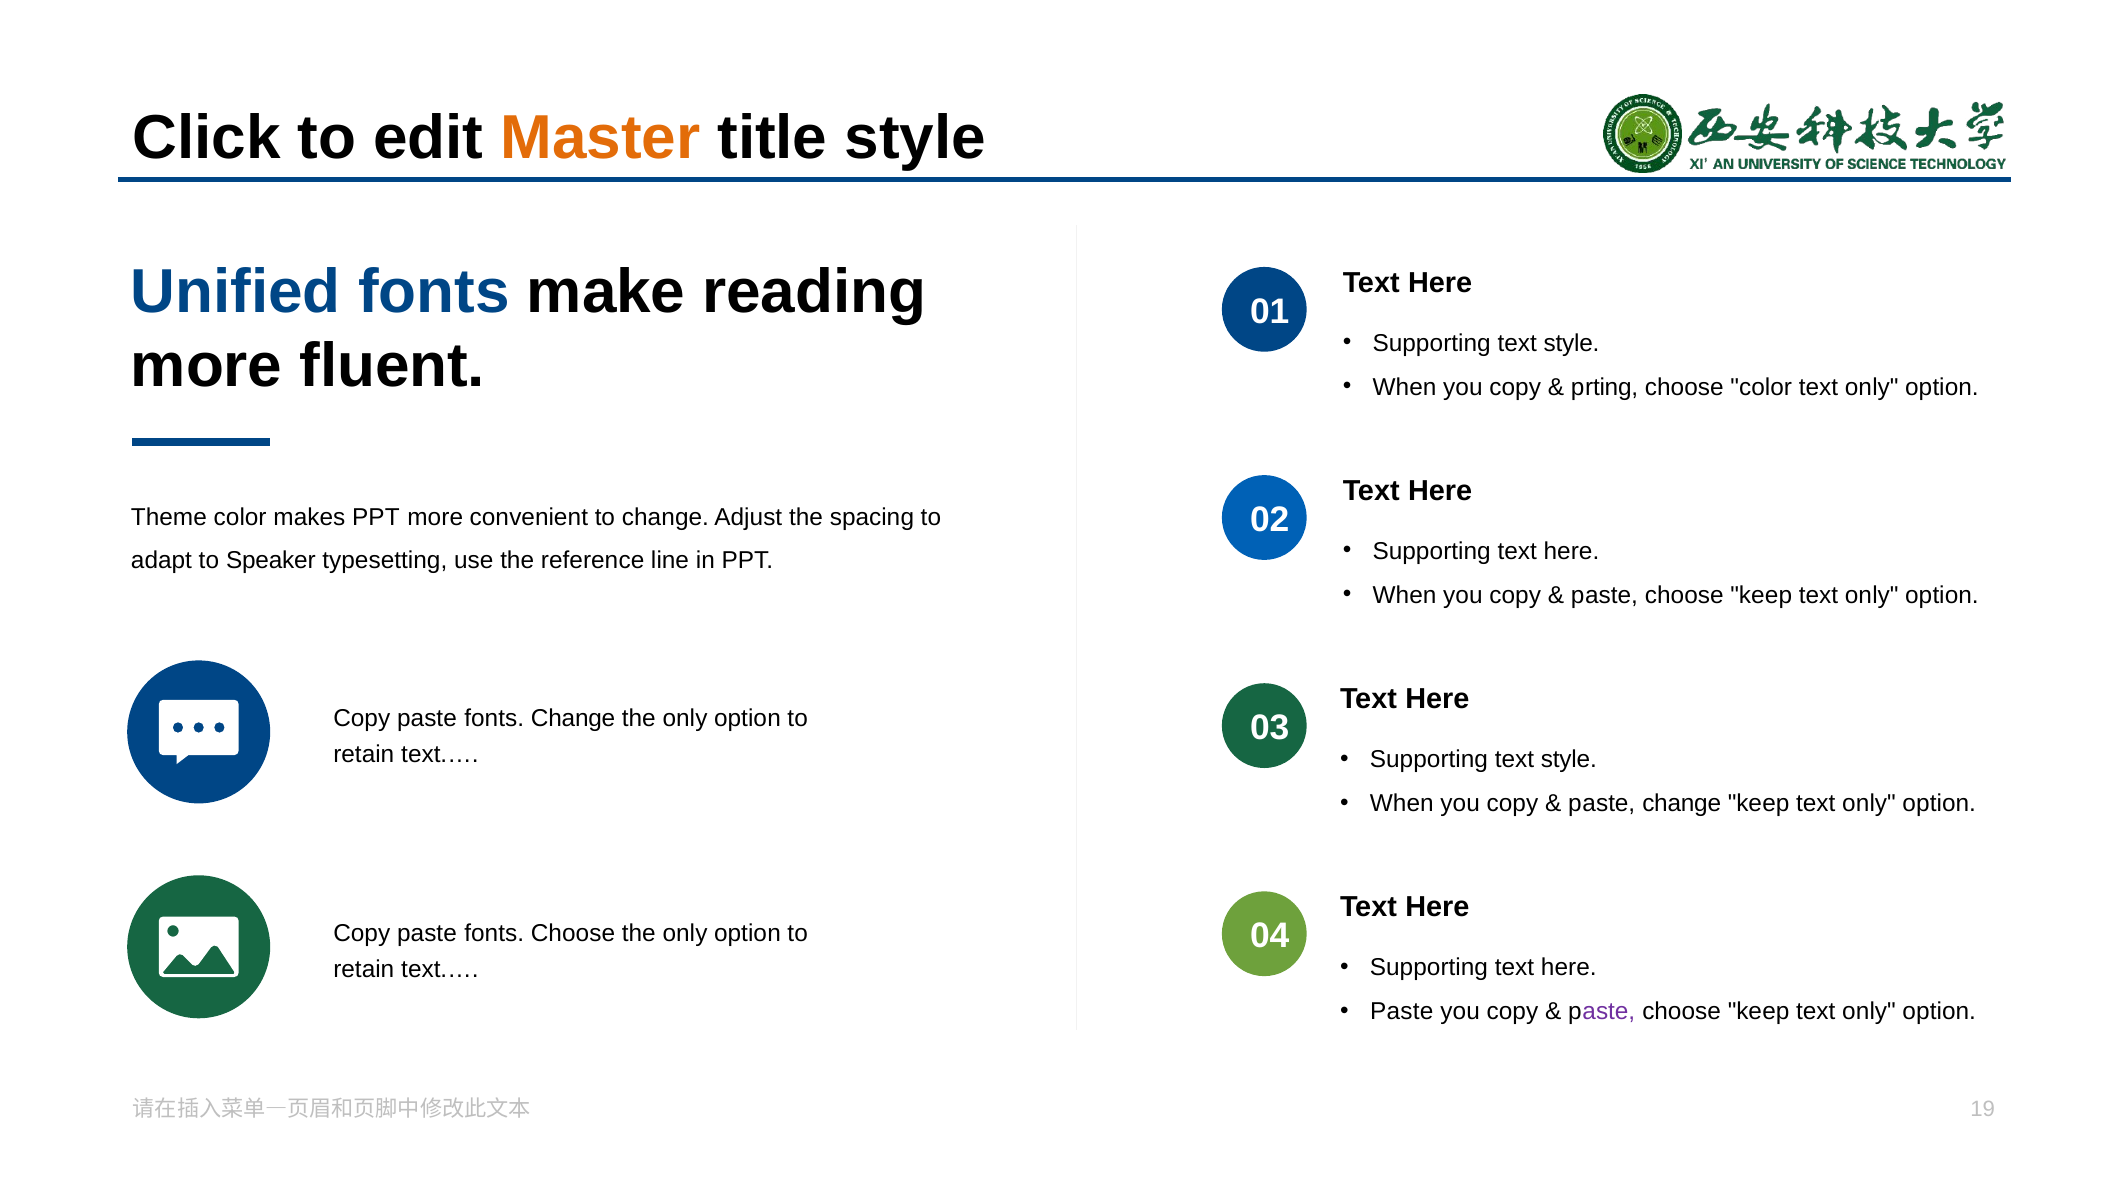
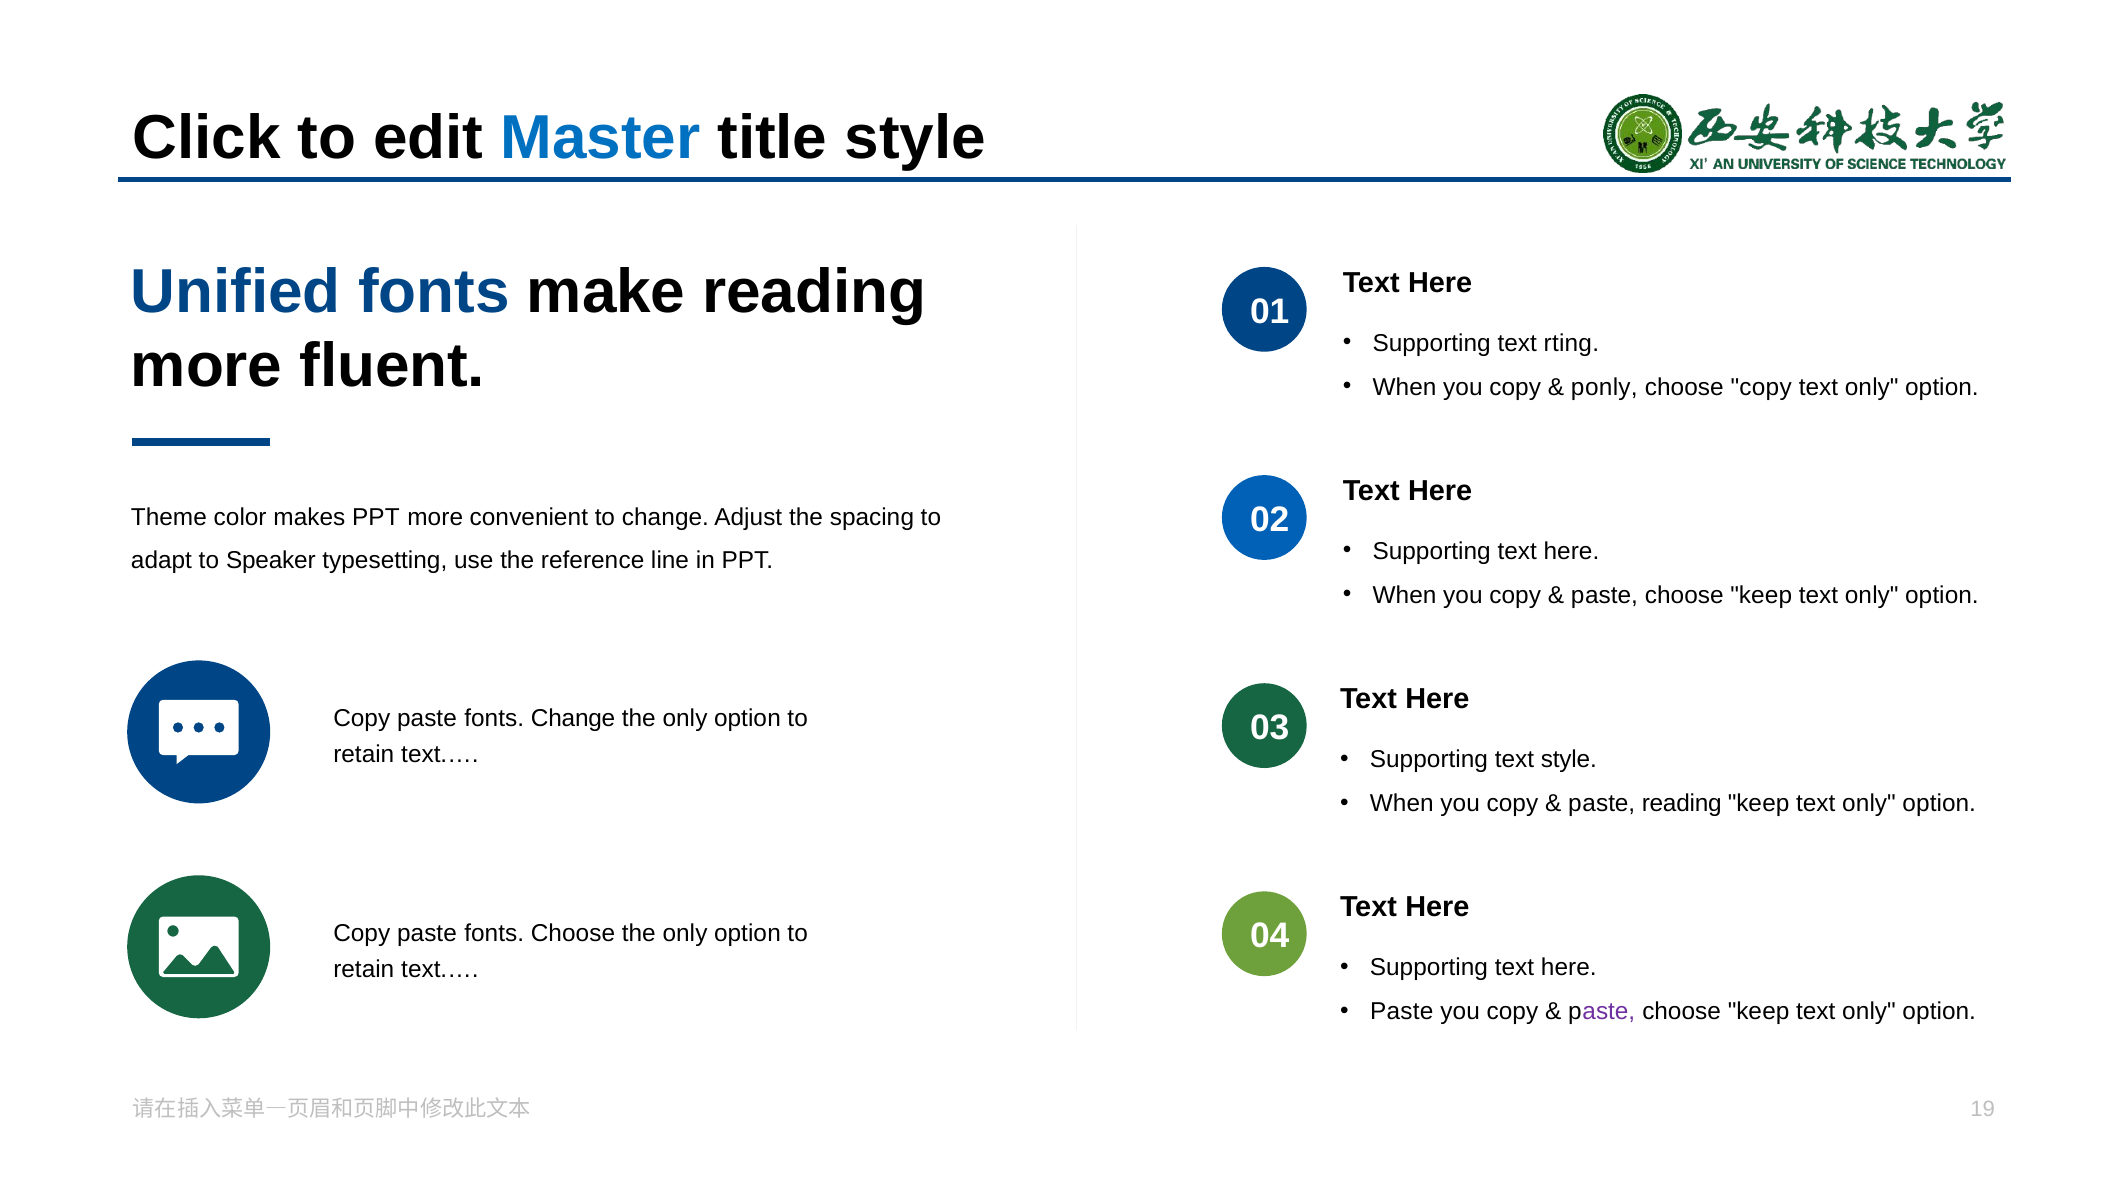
Master colour: orange -> blue
style at (1572, 343): style -> rting
p rting: rting -> only
choose color: color -> copy
aste change: change -> reading
